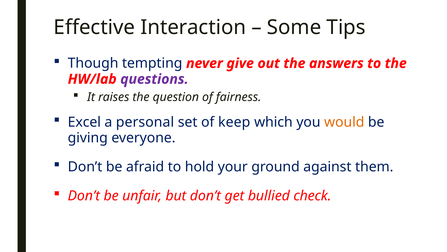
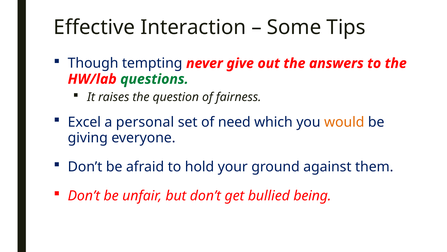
questions colour: purple -> green
keep: keep -> need
check: check -> being
